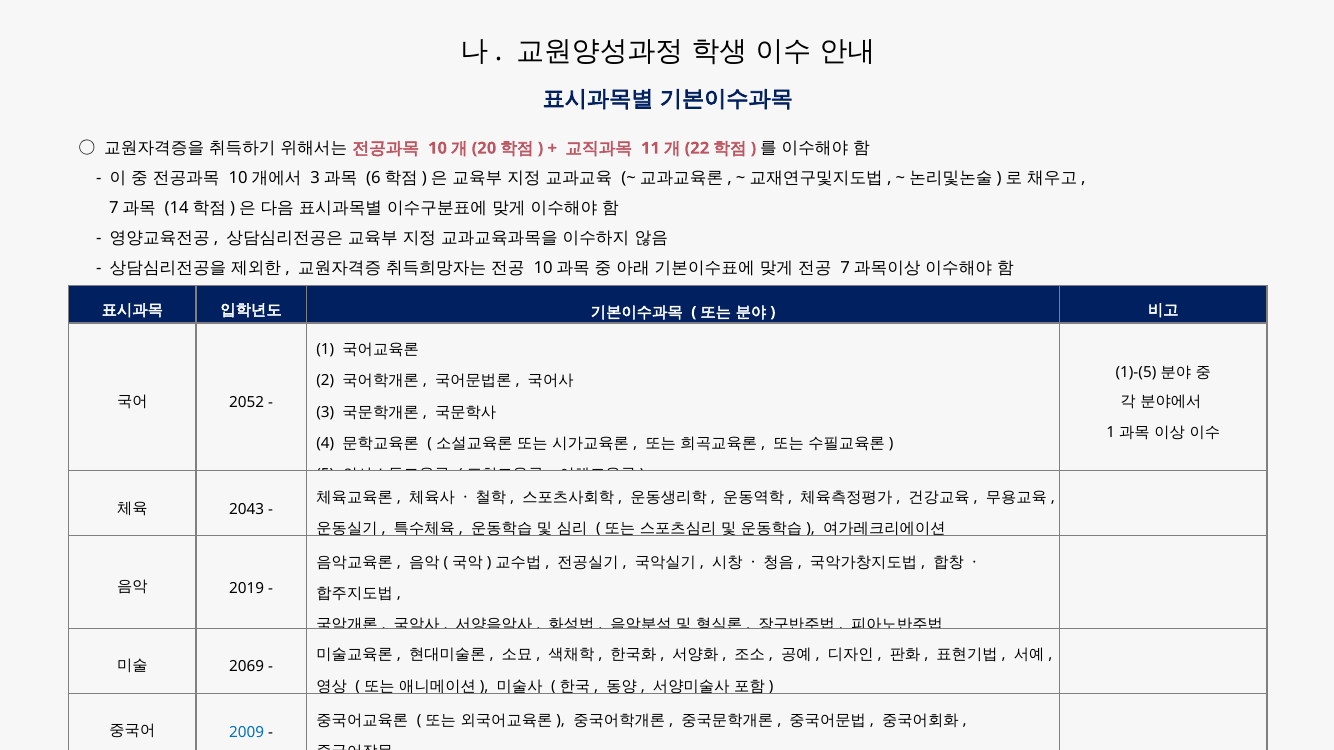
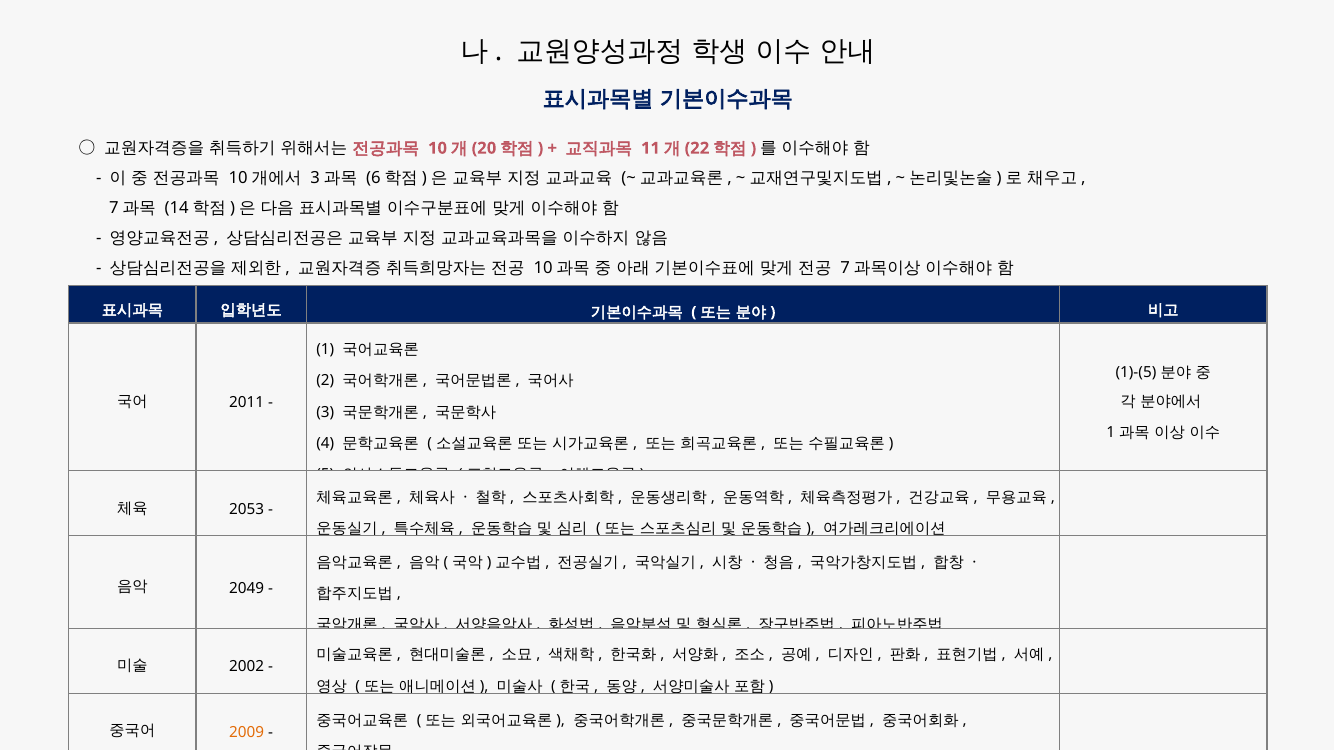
2052: 2052 -> 2011
2043: 2043 -> 2053
2019: 2019 -> 2049
2069: 2069 -> 2002
2009 colour: blue -> orange
